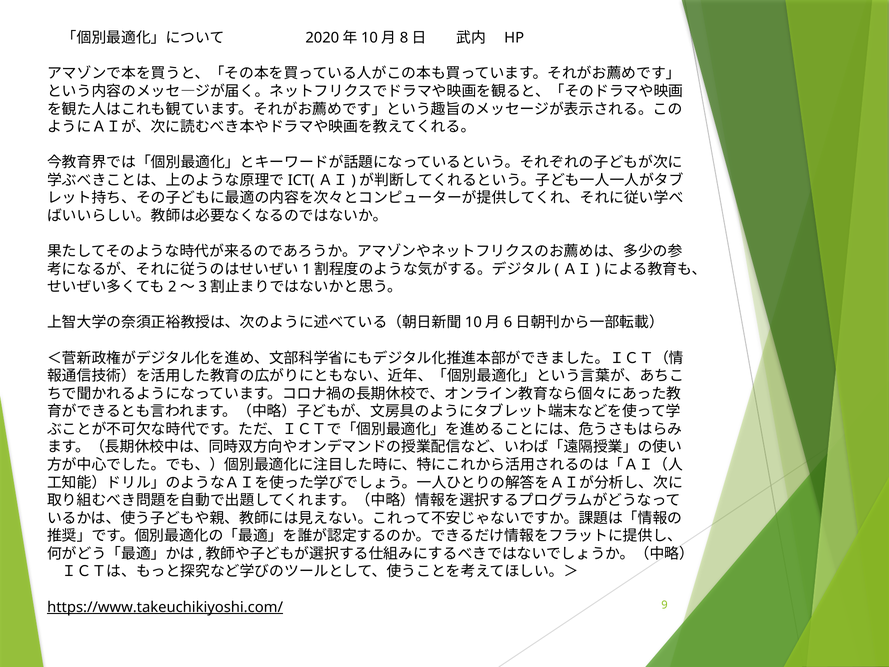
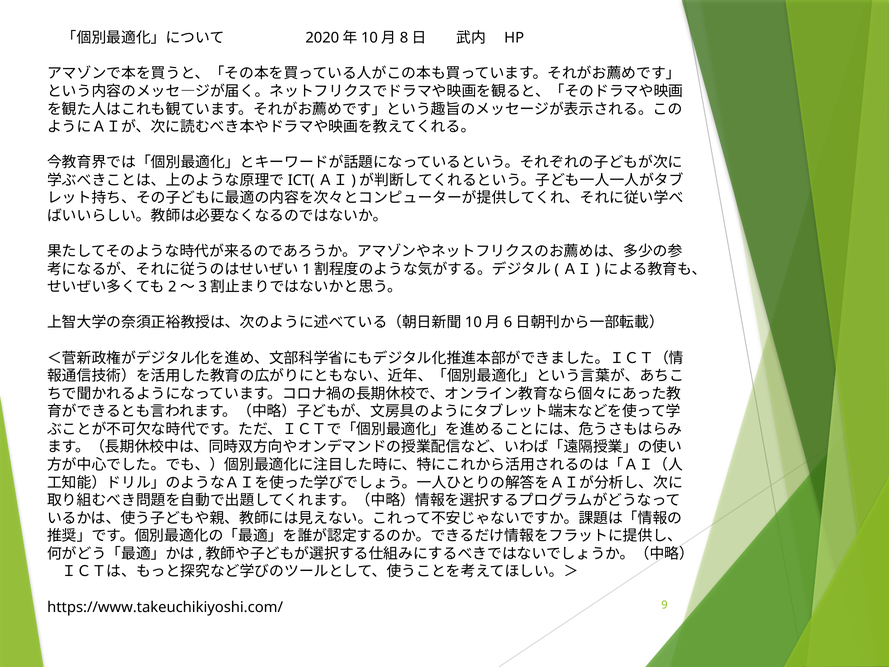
https://www.takeuchikiyoshi.com/ underline: present -> none
